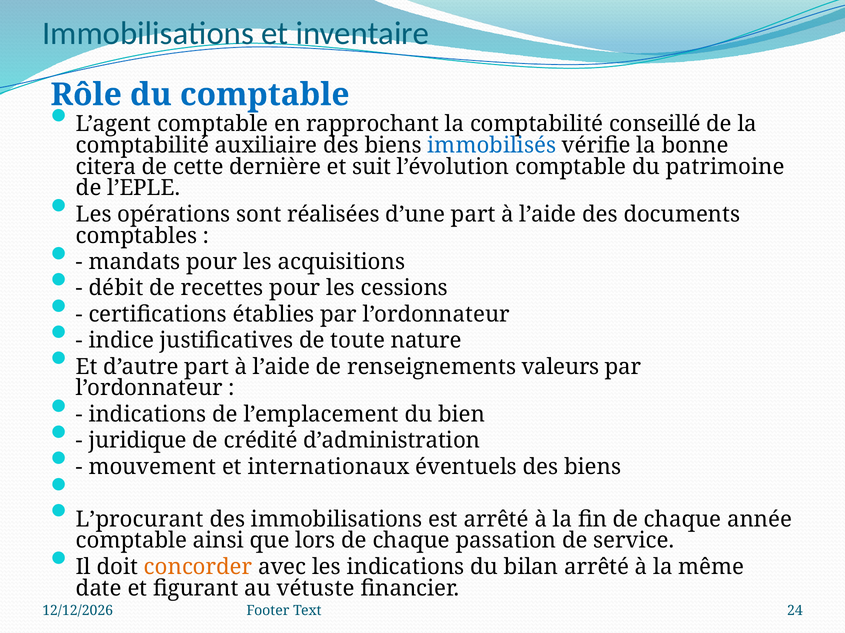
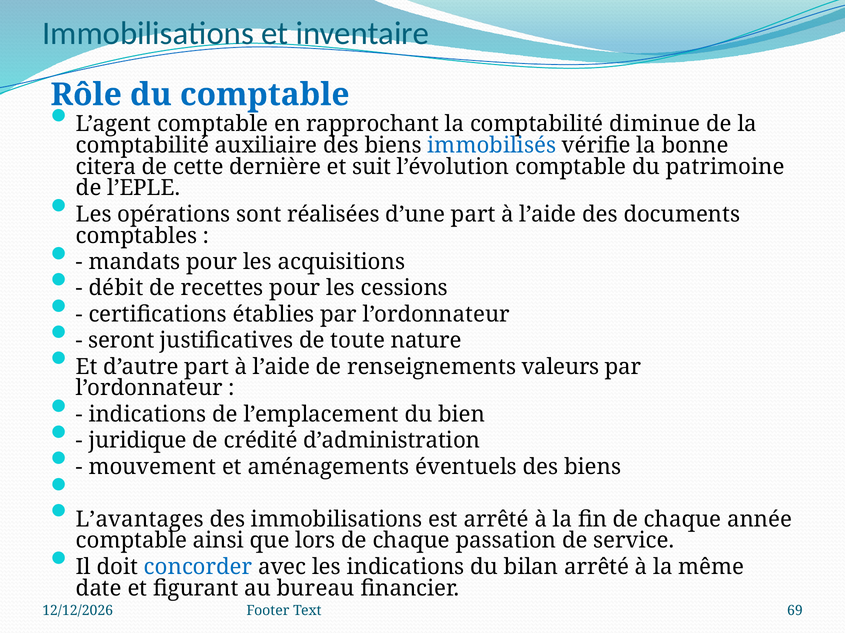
conseillé: conseillé -> diminue
indice: indice -> seront
internationaux: internationaux -> aménagements
L’procurant: L’procurant -> L’avantages
concorder colour: orange -> blue
vétuste: vétuste -> bureau
24: 24 -> 69
